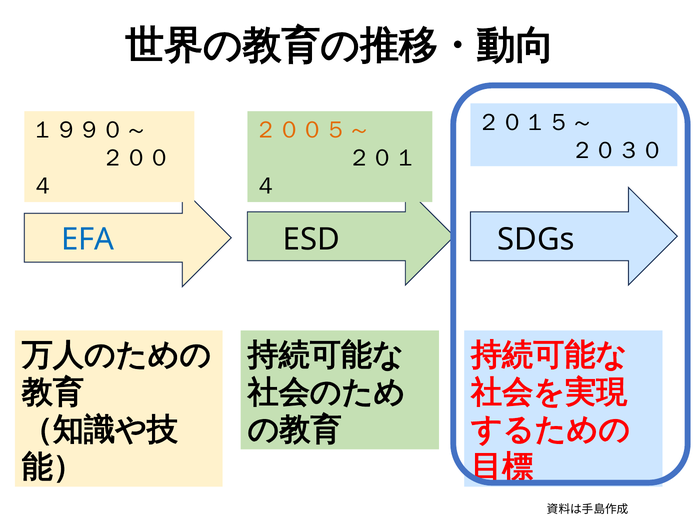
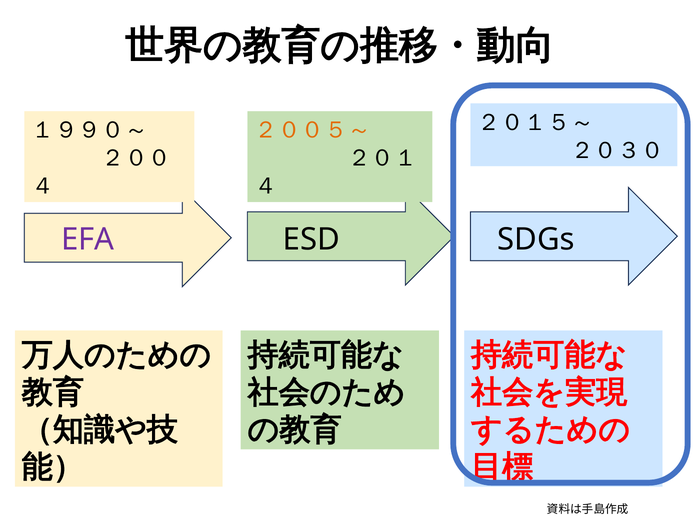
EFA colour: blue -> purple
